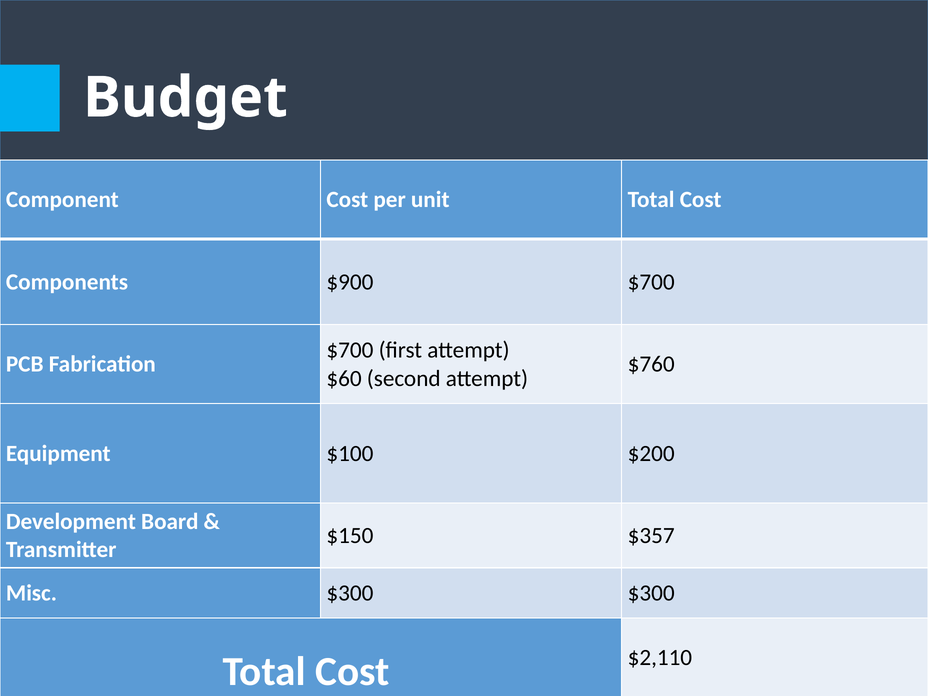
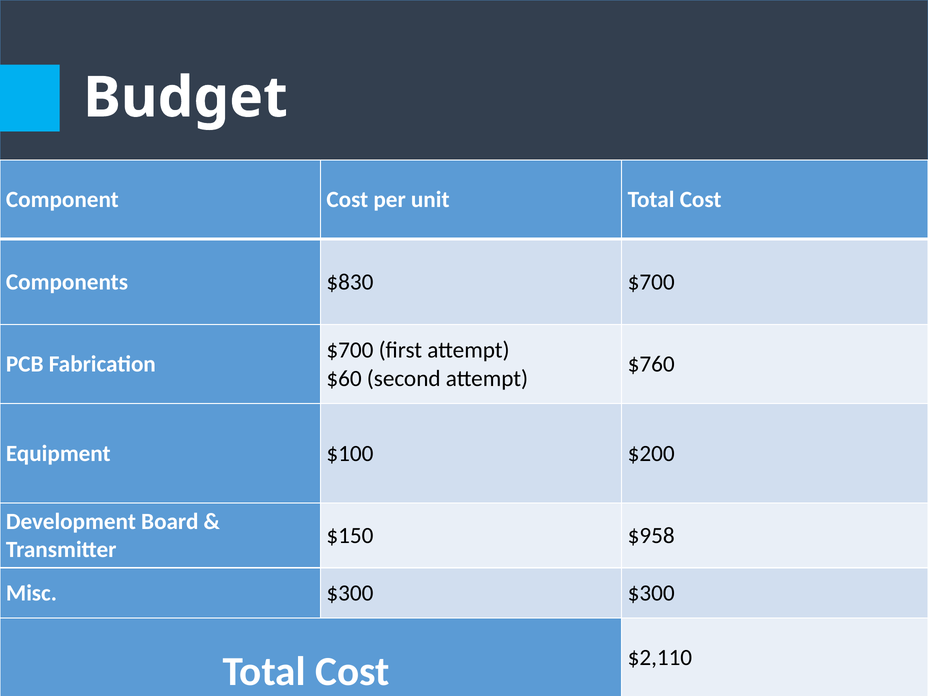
$900: $900 -> $830
$357: $357 -> $958
